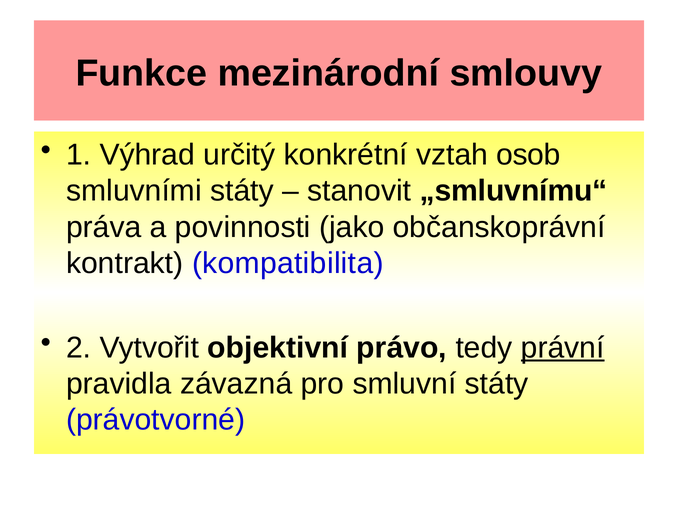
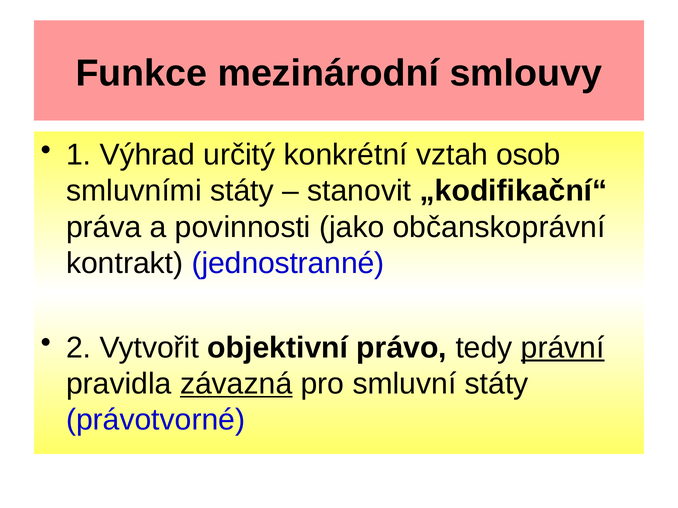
„smluvnímu“: „smluvnímu“ -> „kodifikační“
kompatibilita: kompatibilita -> jednostranné
závazná underline: none -> present
